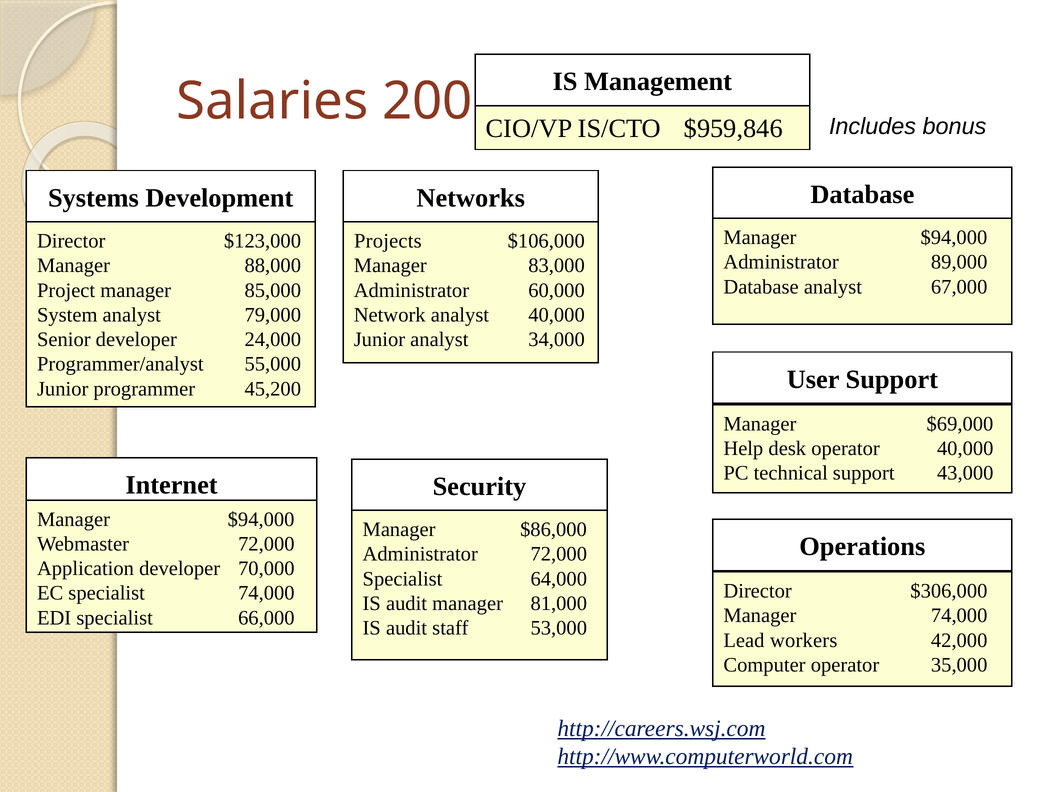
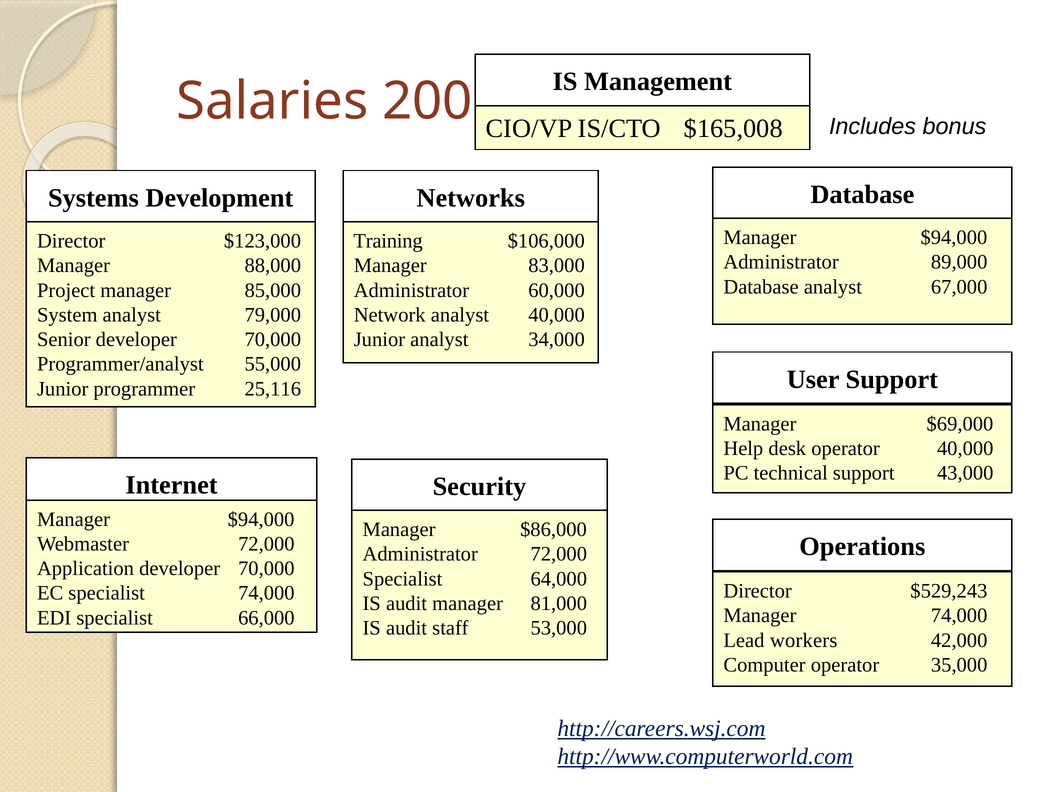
$959,846: $959,846 -> $165,008
Projects: Projects -> Training
Senior developer 24,000: 24,000 -> 70,000
45,200: 45,200 -> 25,116
$306,000: $306,000 -> $529,243
